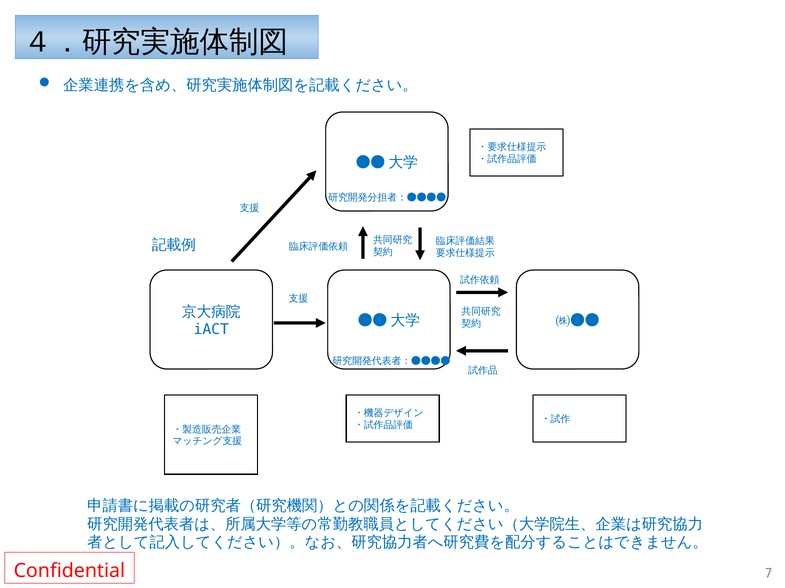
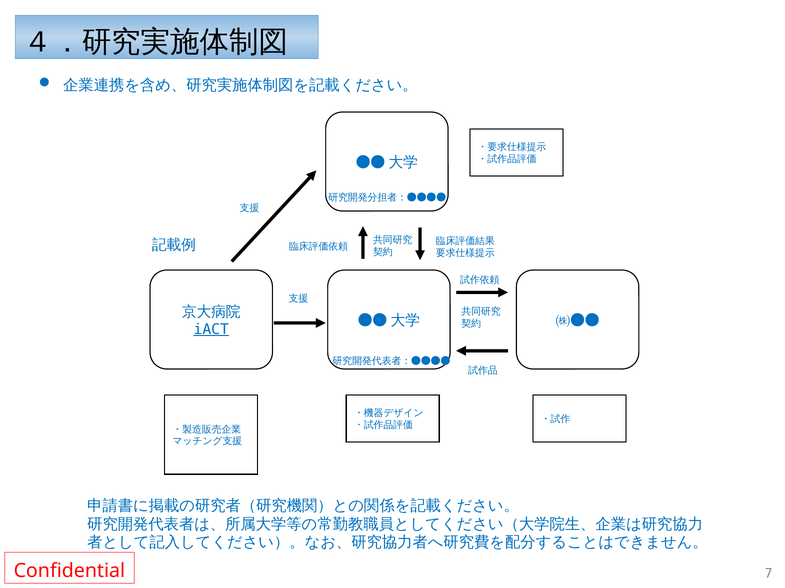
iACT underline: none -> present
